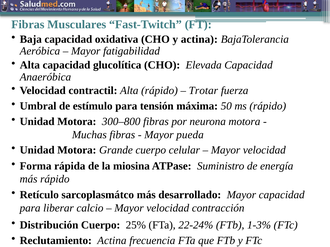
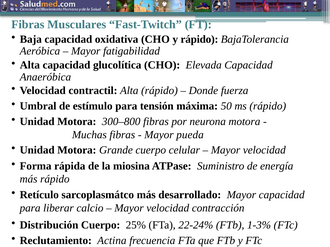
y actina: actina -> rápido
Trotar: Trotar -> Donde
